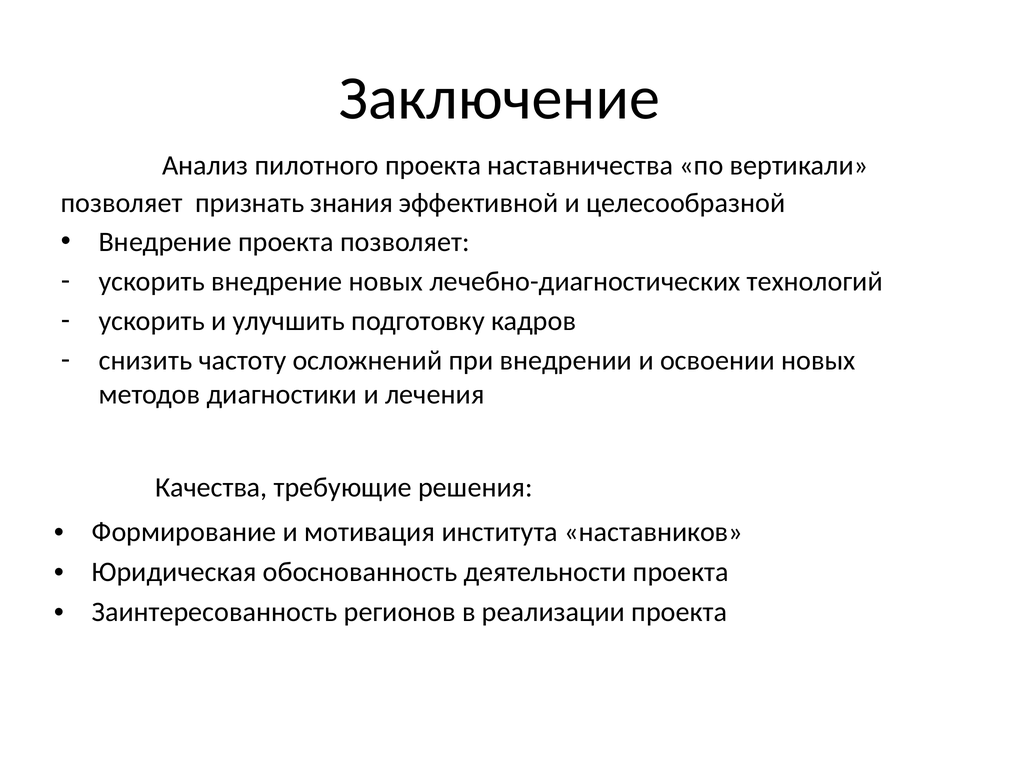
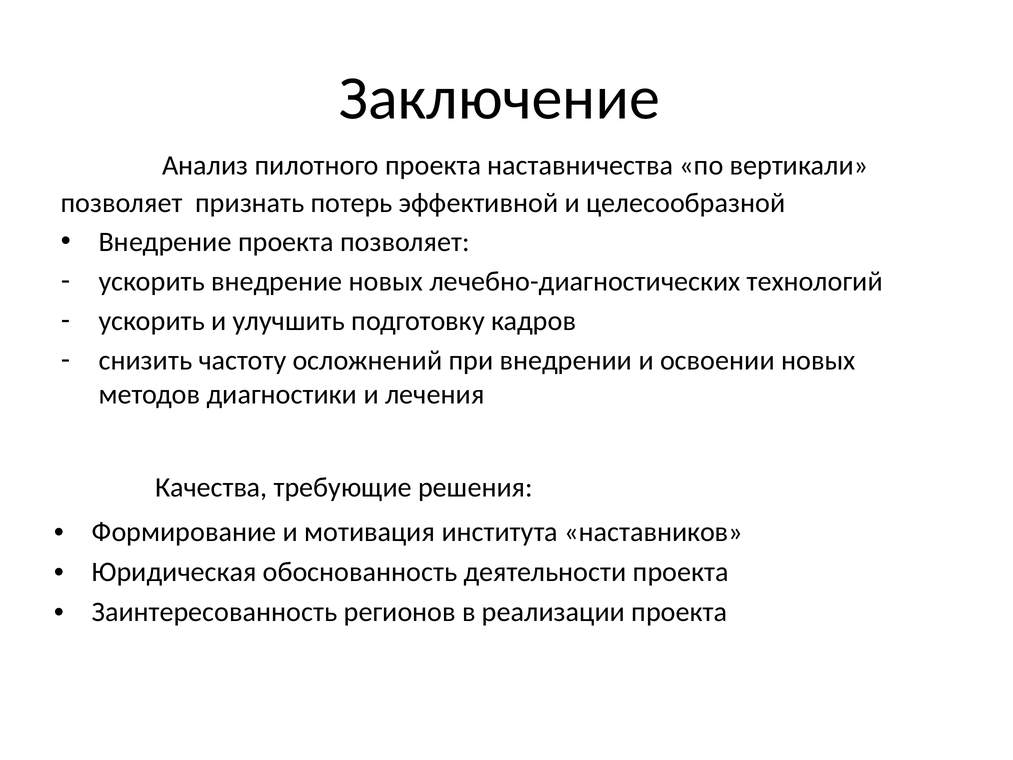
знания: знания -> потерь
